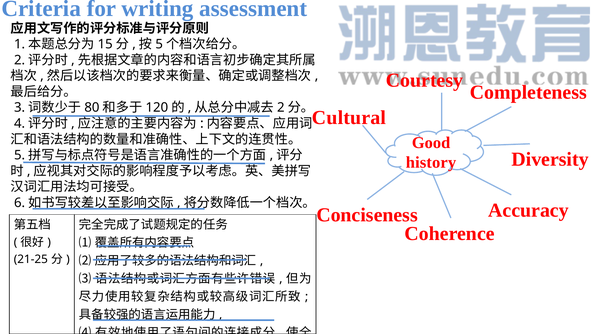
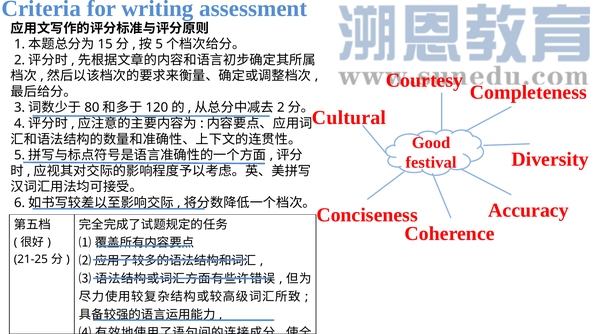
history: history -> festival
